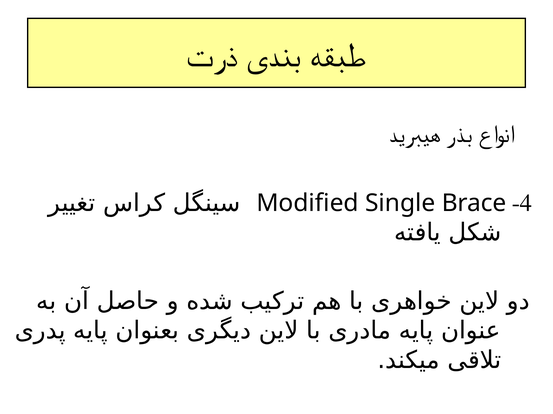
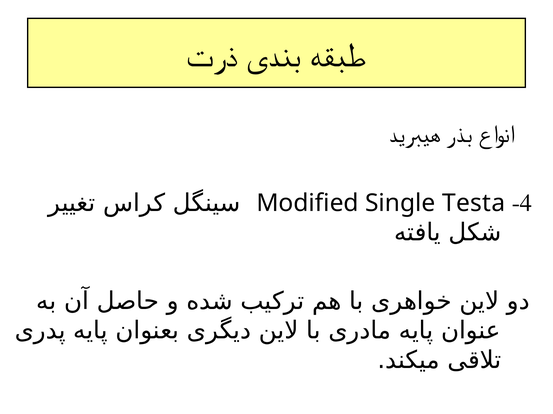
Brace: Brace -> Testa
